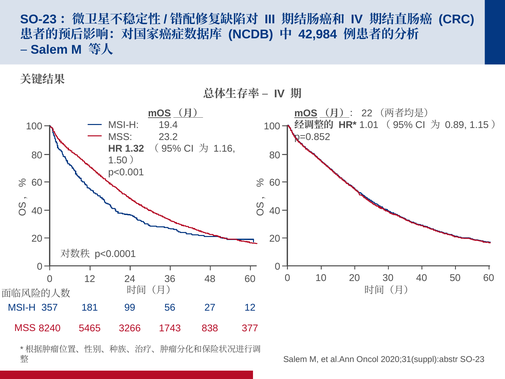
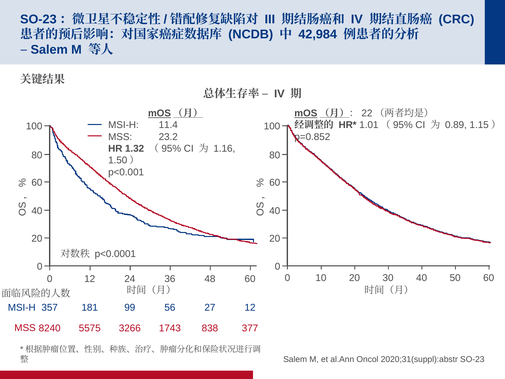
19.4: 19.4 -> 11.4
5465: 5465 -> 5575
